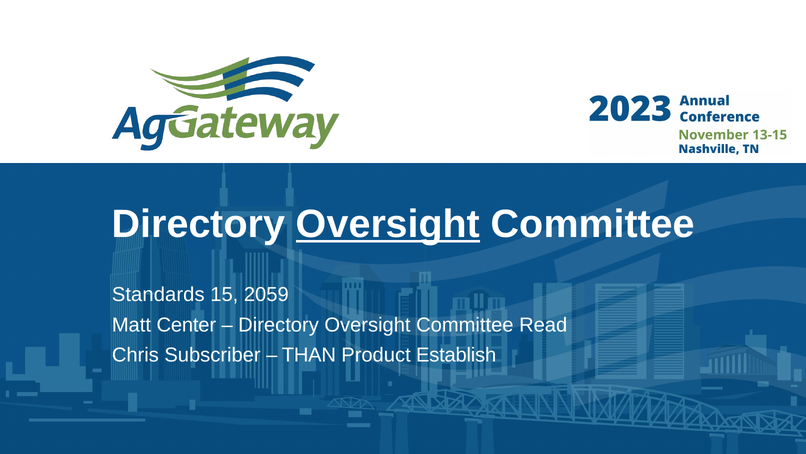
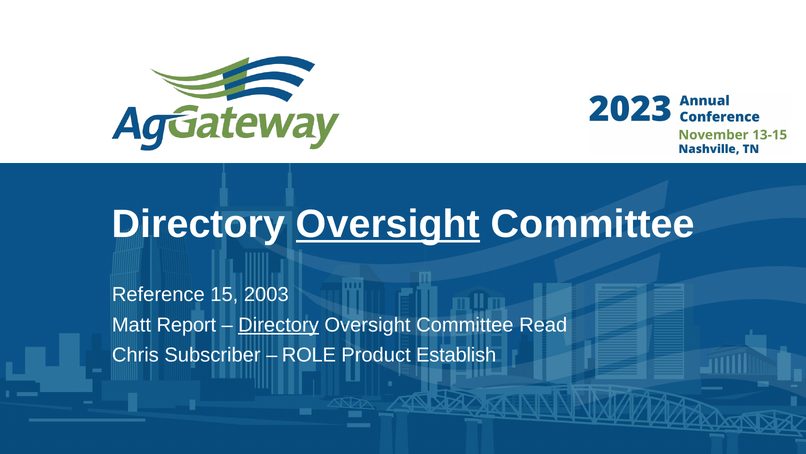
Standards: Standards -> Reference
2059: 2059 -> 2003
Center: Center -> Report
Directory at (279, 325) underline: none -> present
THAN: THAN -> ROLE
